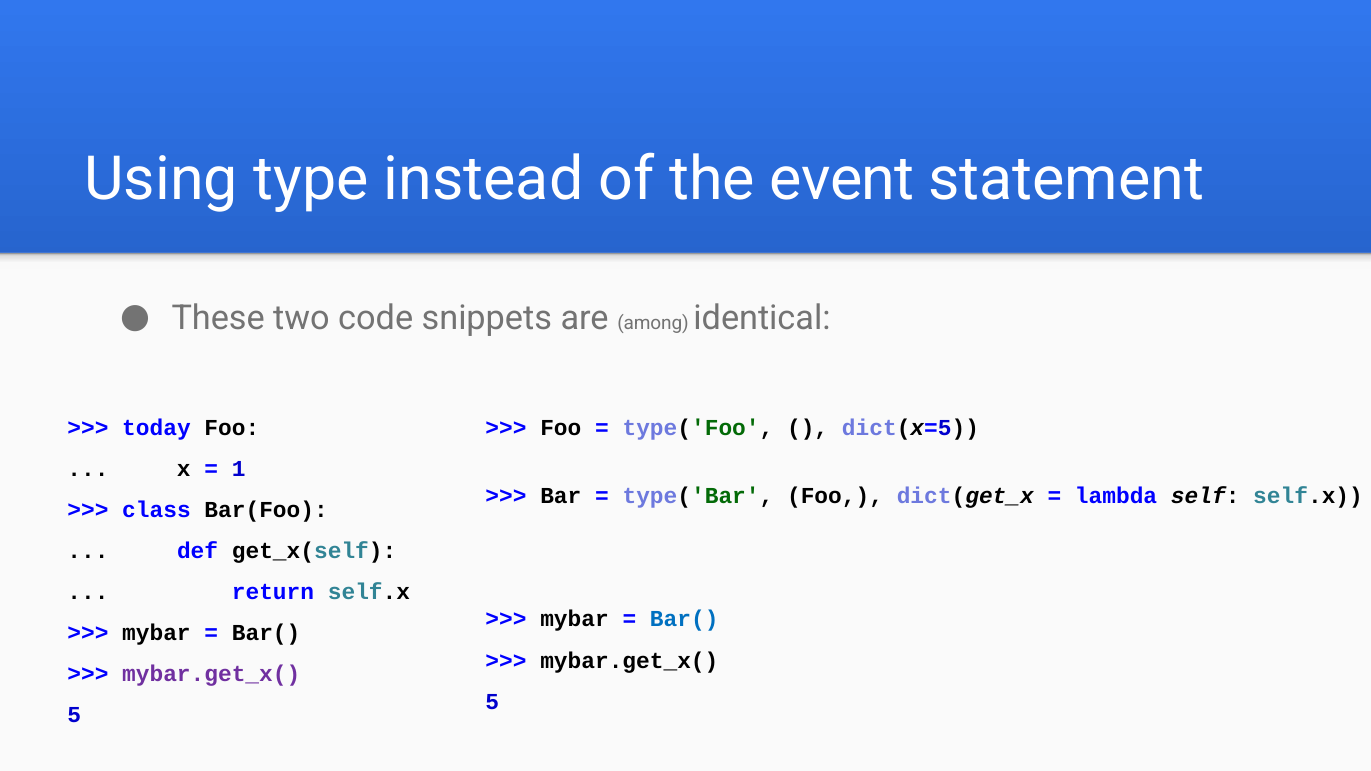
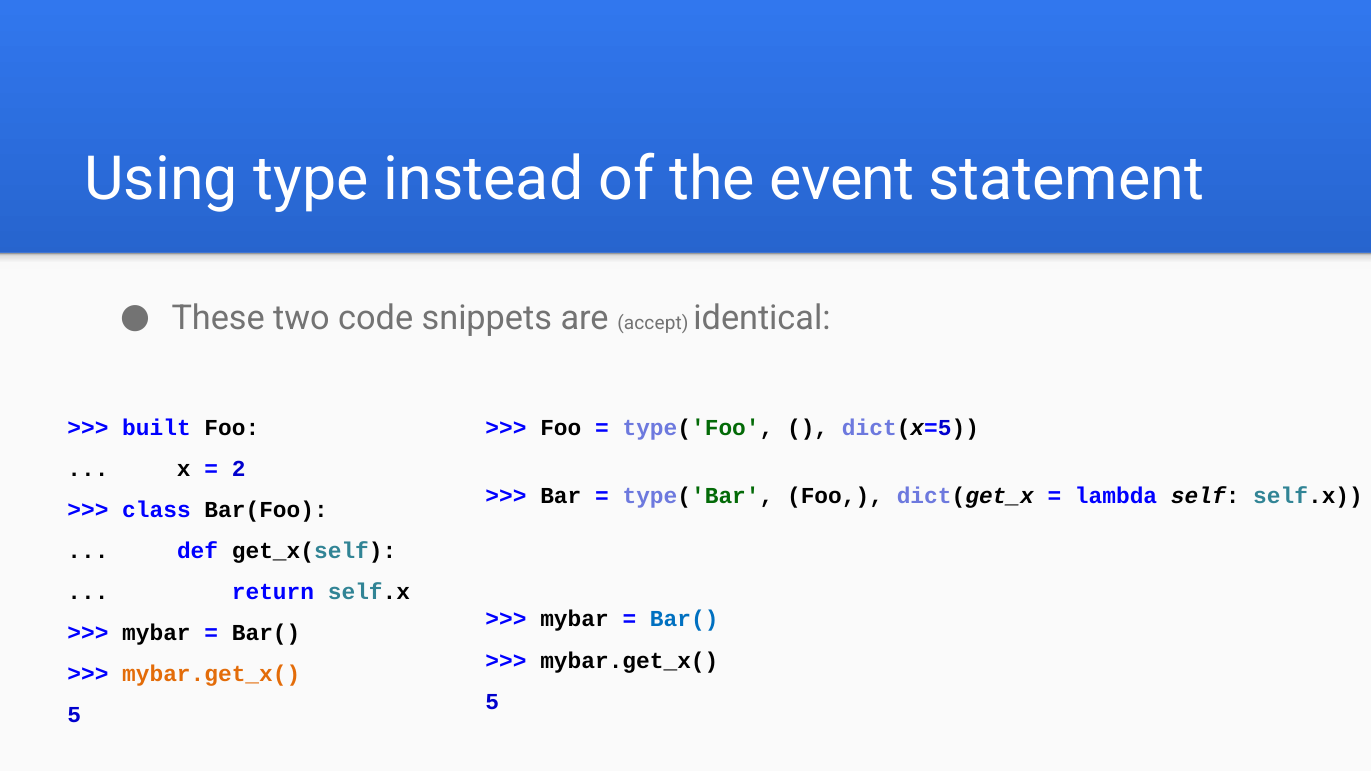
among: among -> accept
today: today -> built
1: 1 -> 2
mybar.get_x( at (211, 674) colour: purple -> orange
